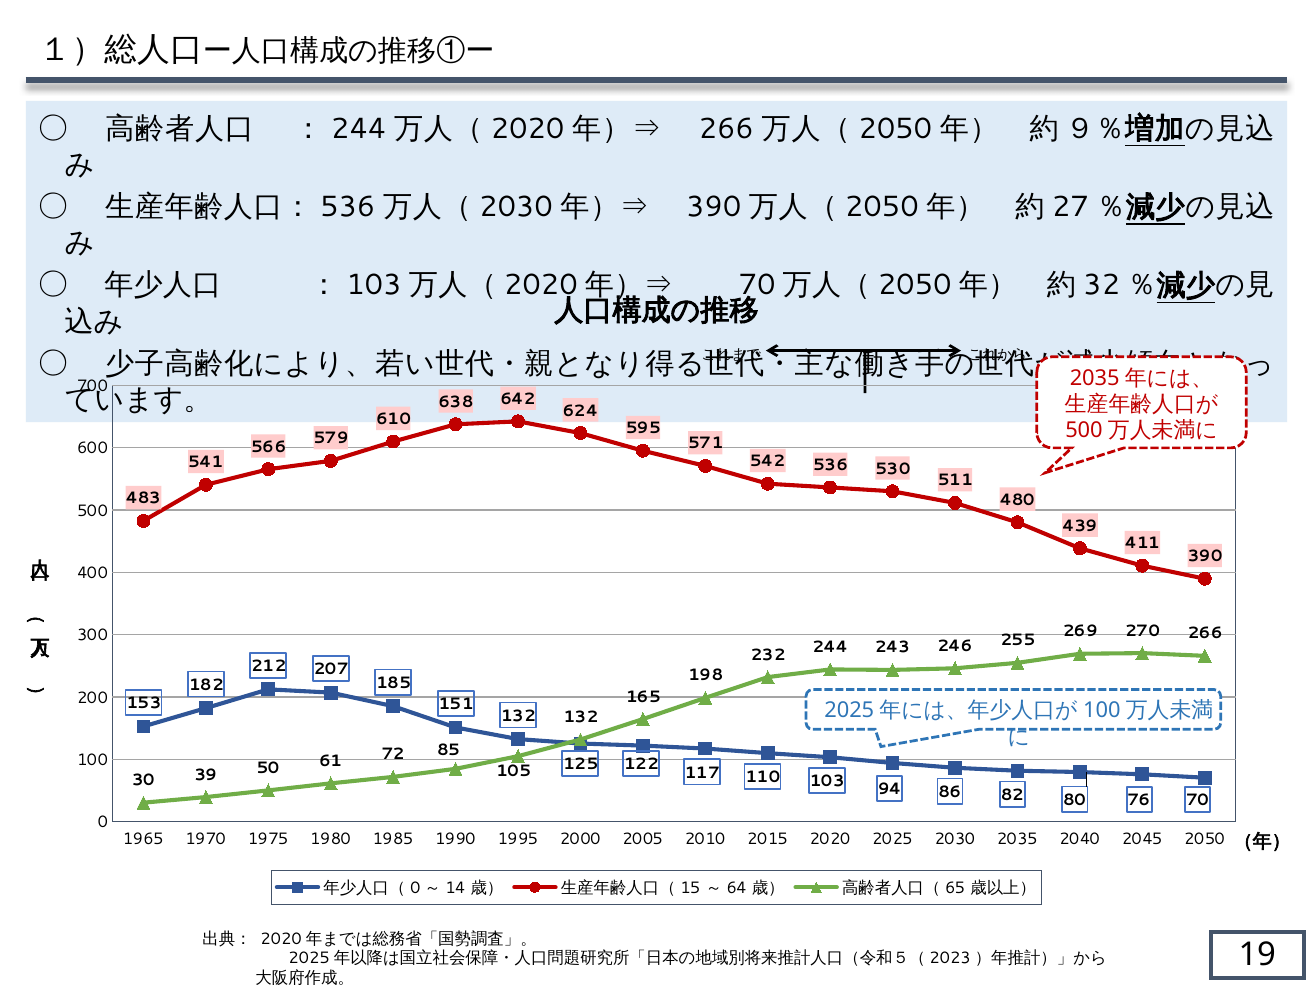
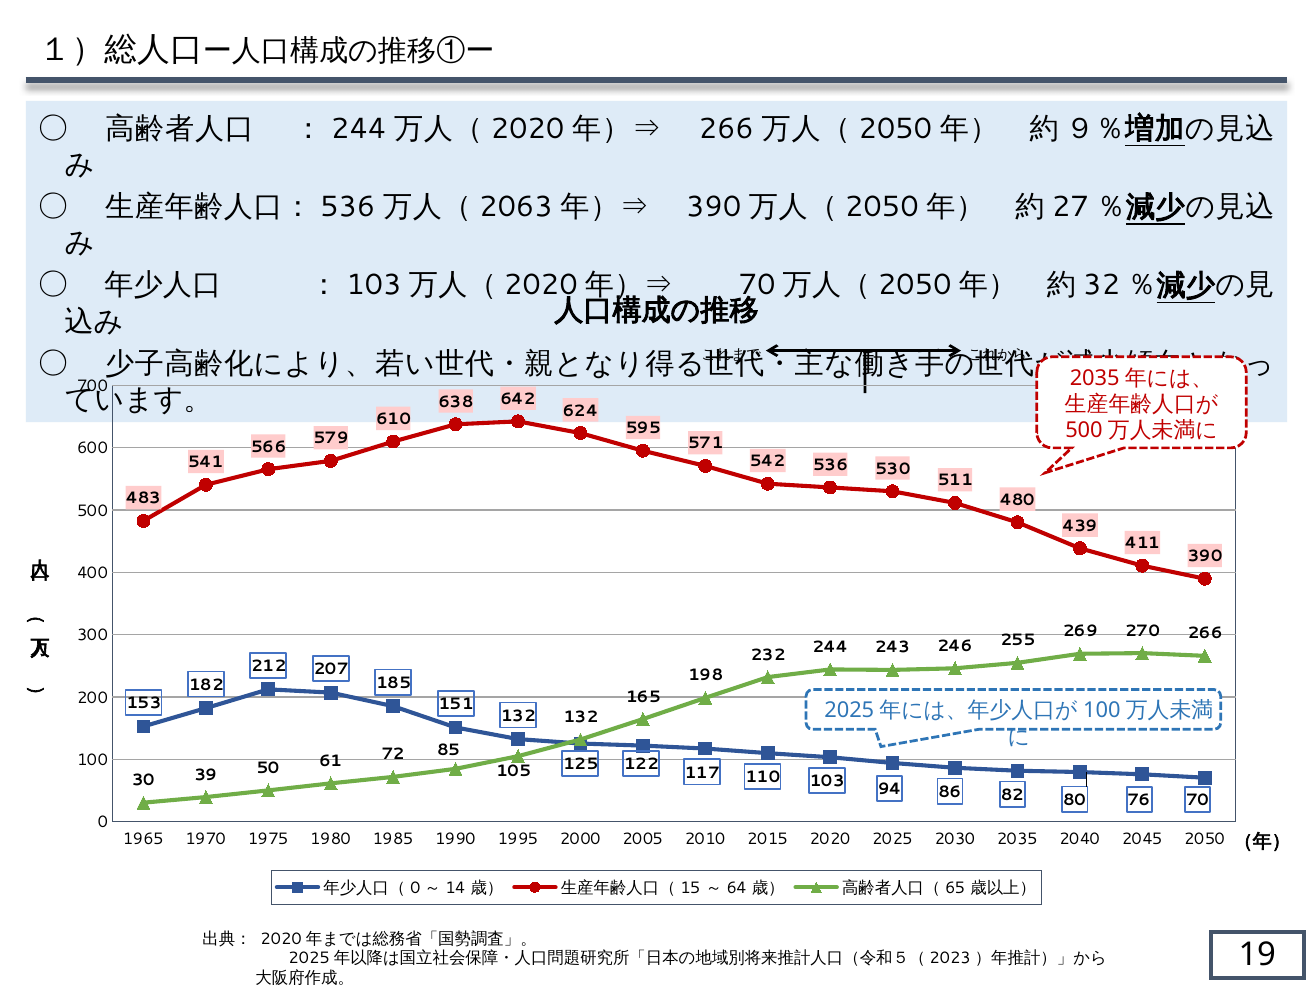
2030 at (516, 207): 2030 -> 2063
